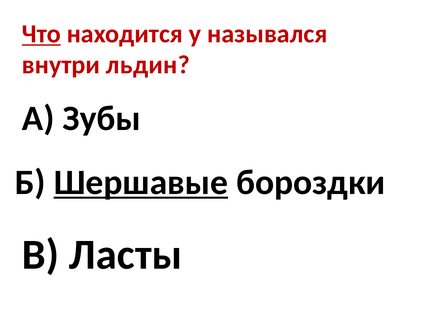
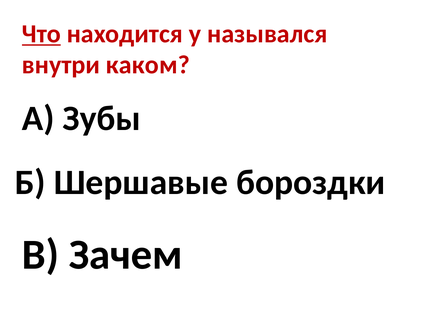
льдин: льдин -> каком
Шершавые underline: present -> none
Ласты: Ласты -> Зачем
